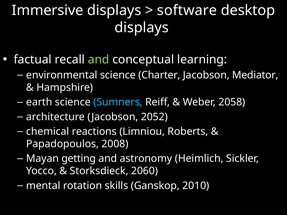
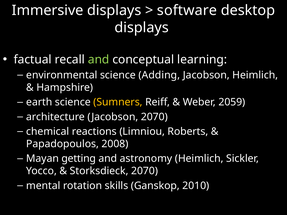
Charter: Charter -> Adding
Jacobson Mediator: Mediator -> Heimlich
Sumners colour: light blue -> yellow
2058: 2058 -> 2059
Jacobson 2052: 2052 -> 2070
Storksdieck 2060: 2060 -> 2070
